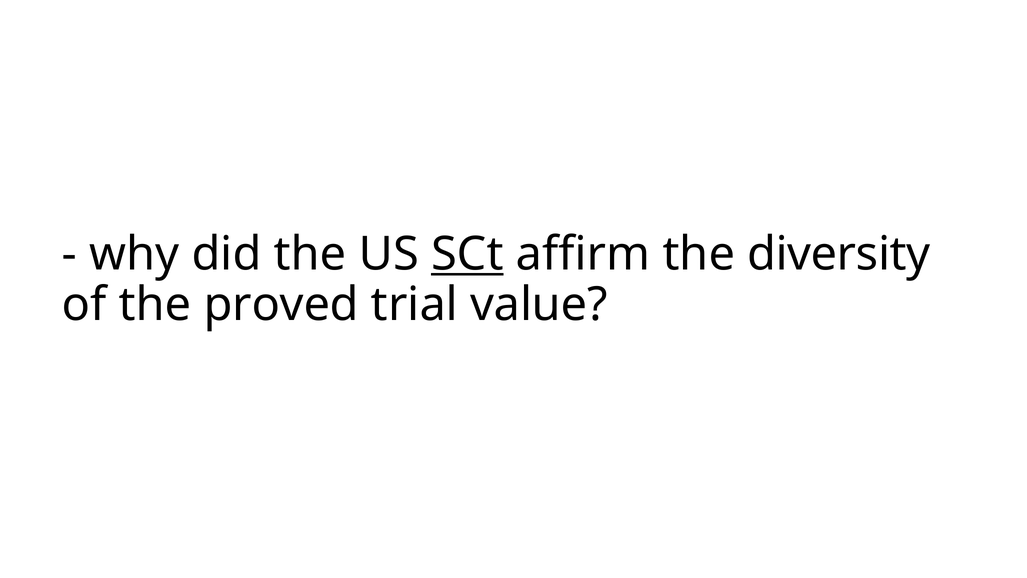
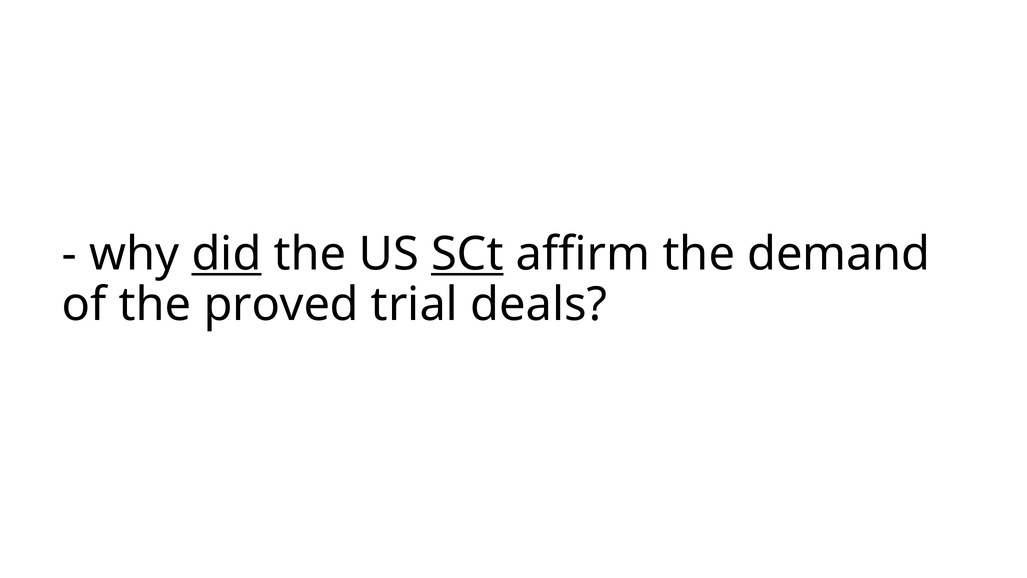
did underline: none -> present
diversity: diversity -> demand
value: value -> deals
